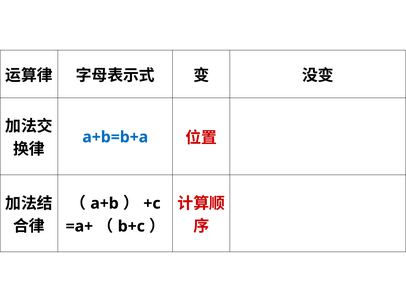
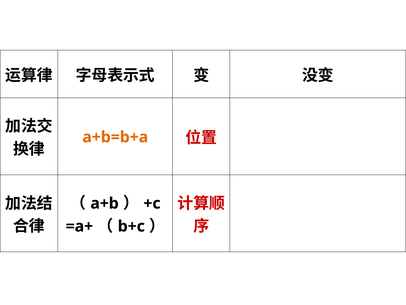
a+b=b+a colour: blue -> orange
